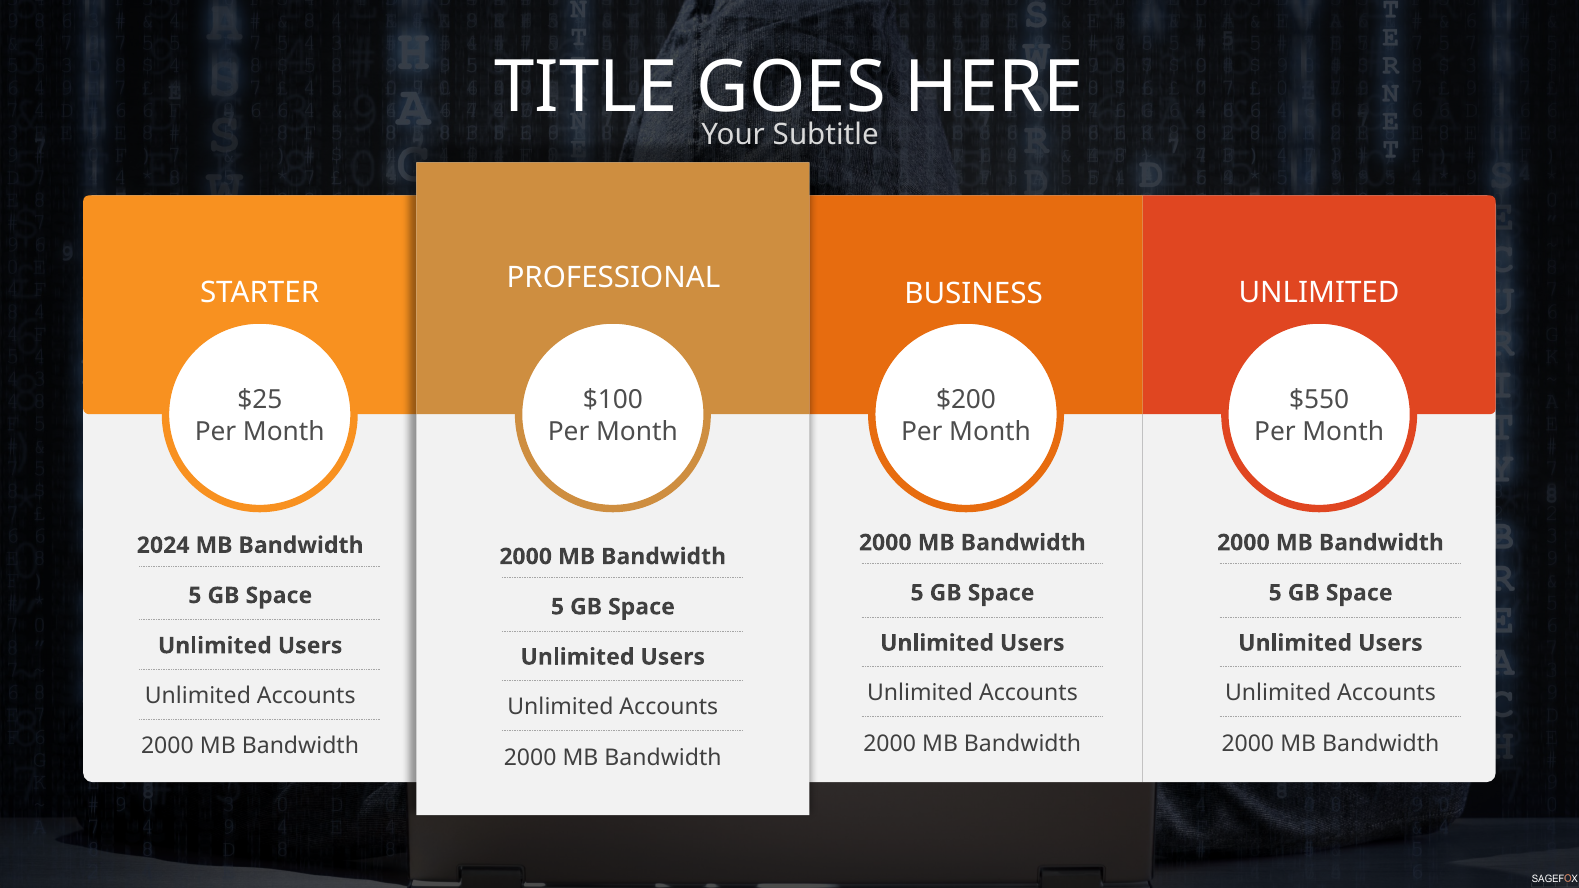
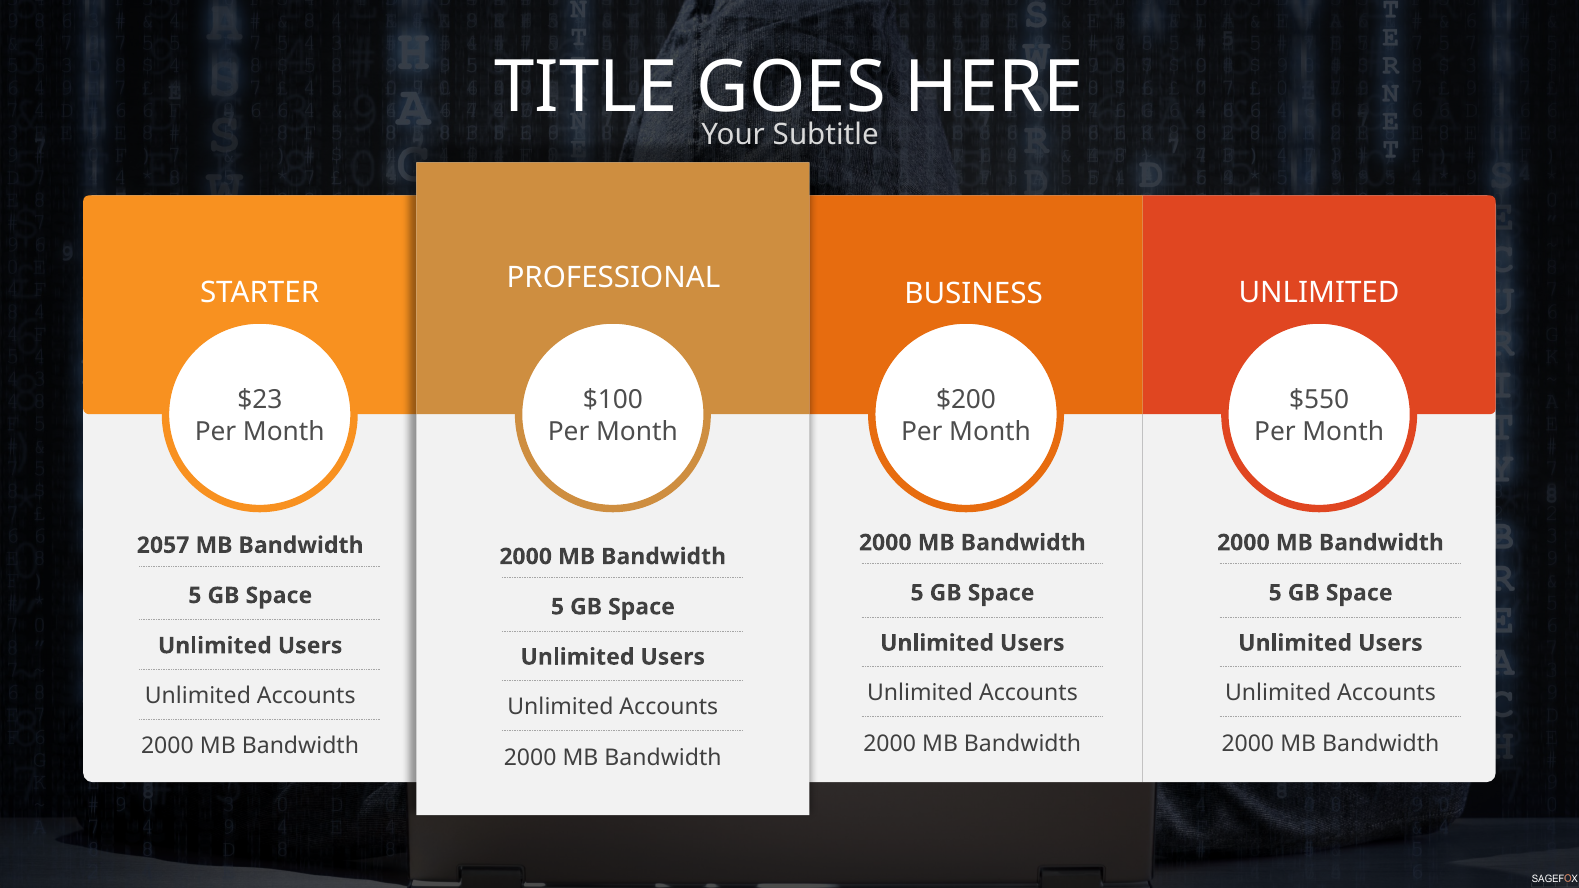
$25: $25 -> $23
2024: 2024 -> 2057
